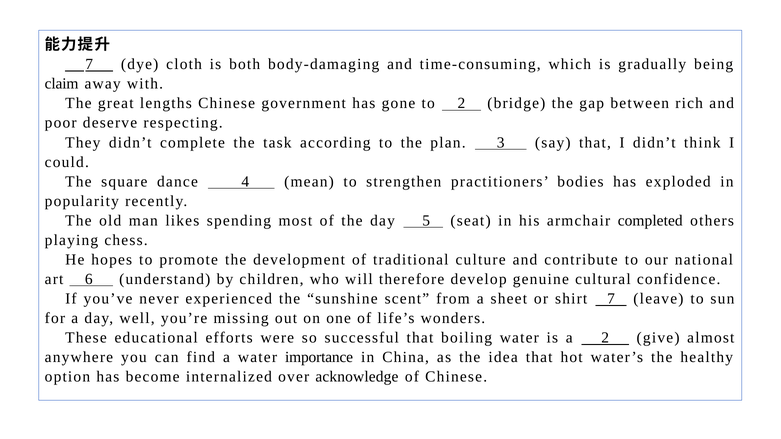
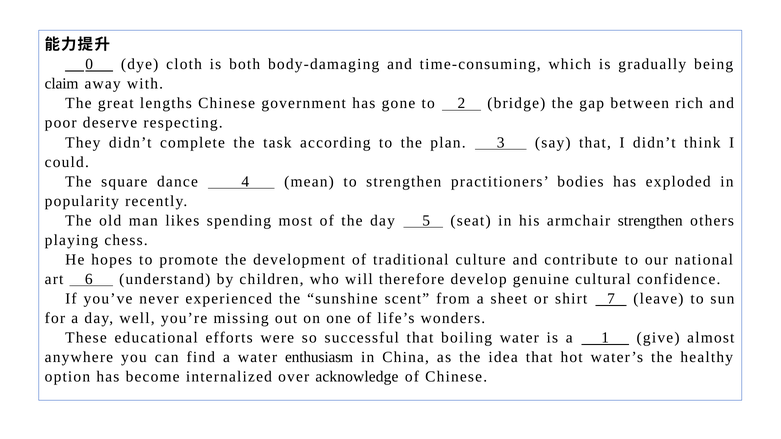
7 at (89, 64): 7 -> 0
armchair completed: completed -> strengthen
a 2: 2 -> 1
importance: importance -> enthusiasm
